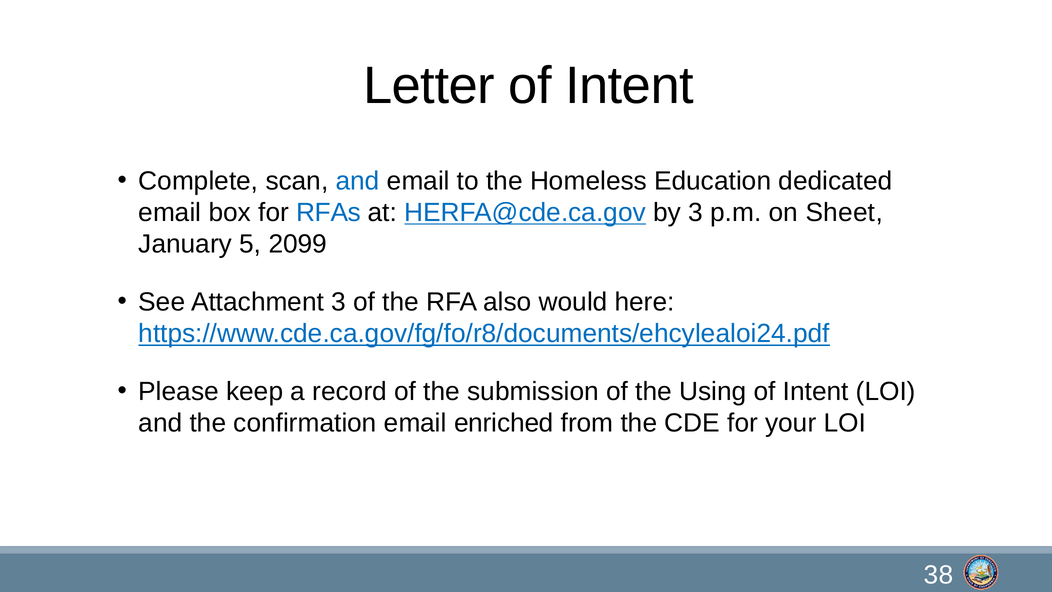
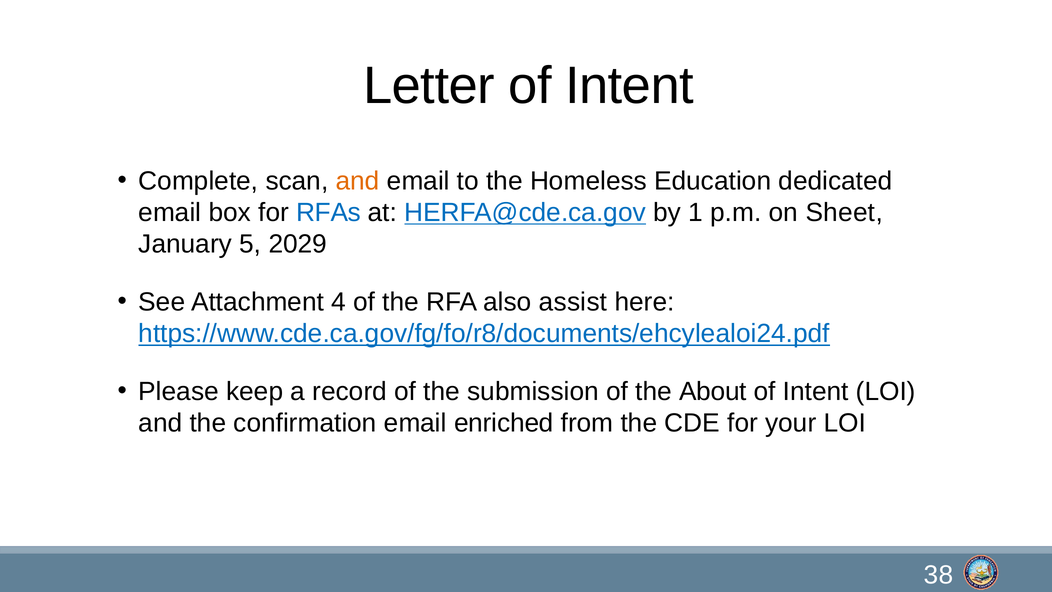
and at (358, 181) colour: blue -> orange
by 3: 3 -> 1
2099: 2099 -> 2029
Attachment 3: 3 -> 4
would: would -> assist
Using: Using -> About
